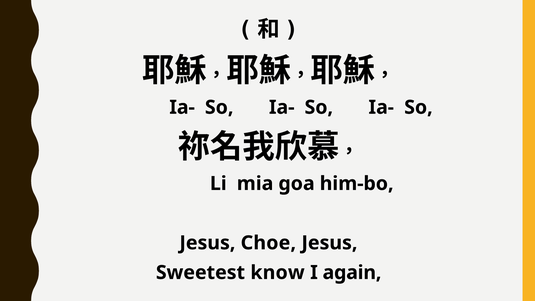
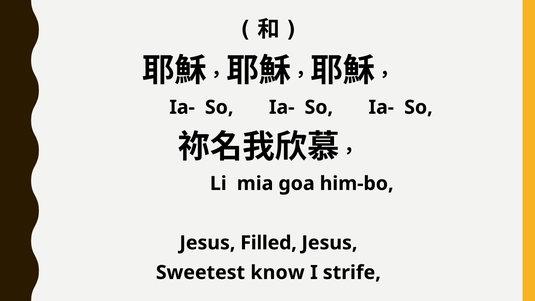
Choe: Choe -> Filled
again: again -> strife
